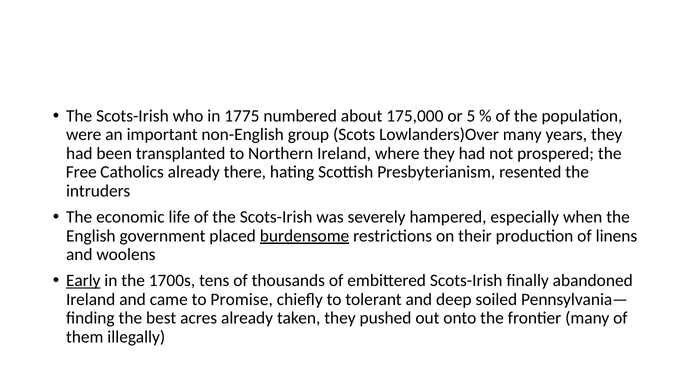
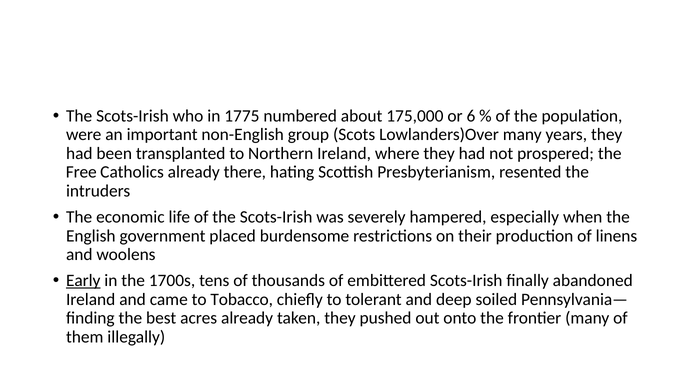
5: 5 -> 6
burdensome underline: present -> none
Promise: Promise -> Tobacco
